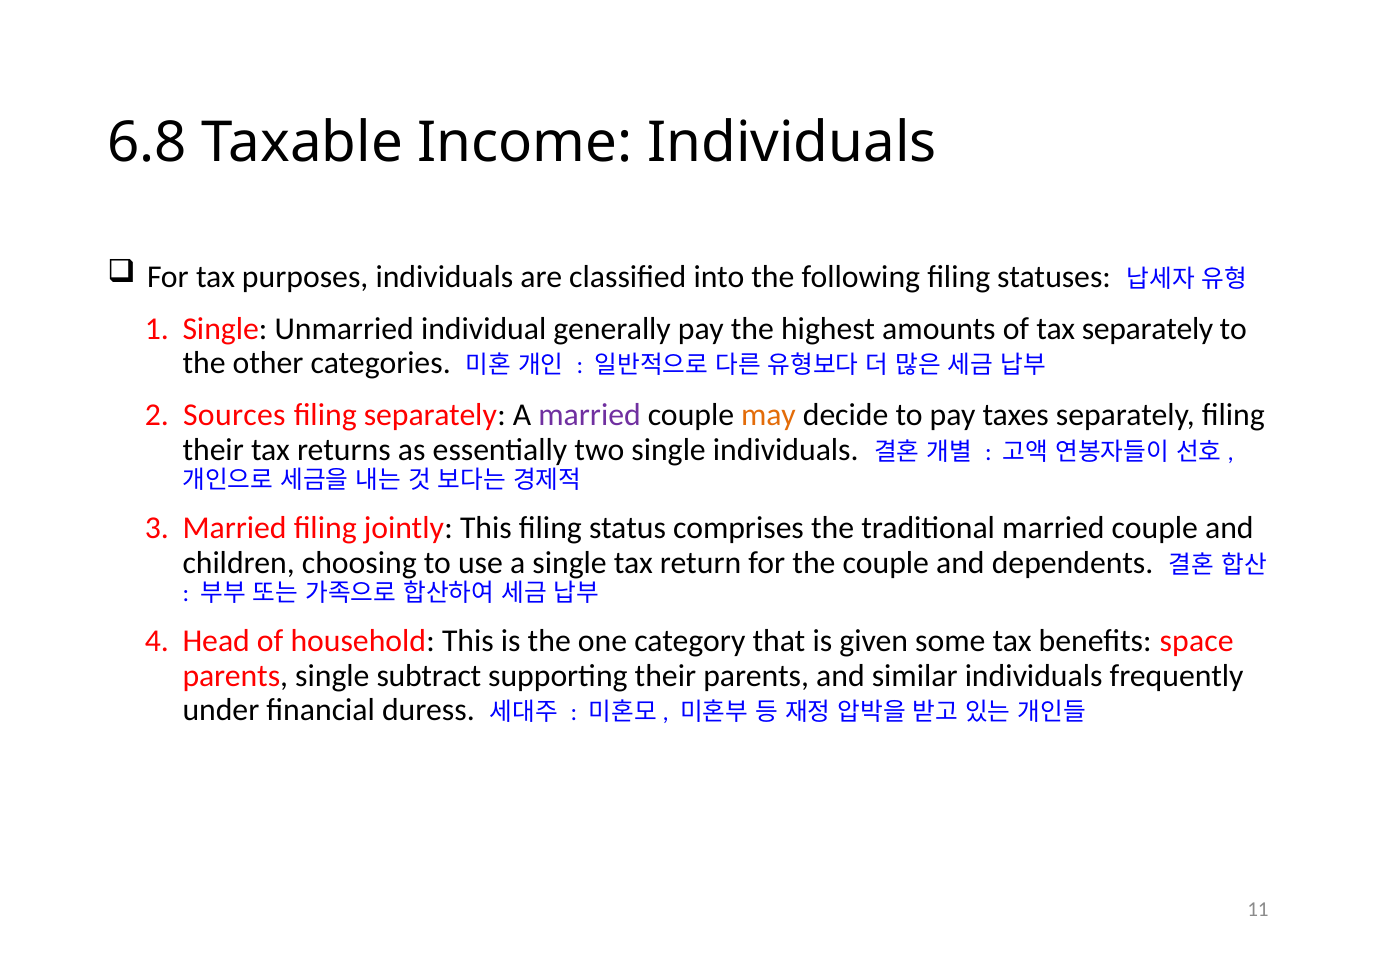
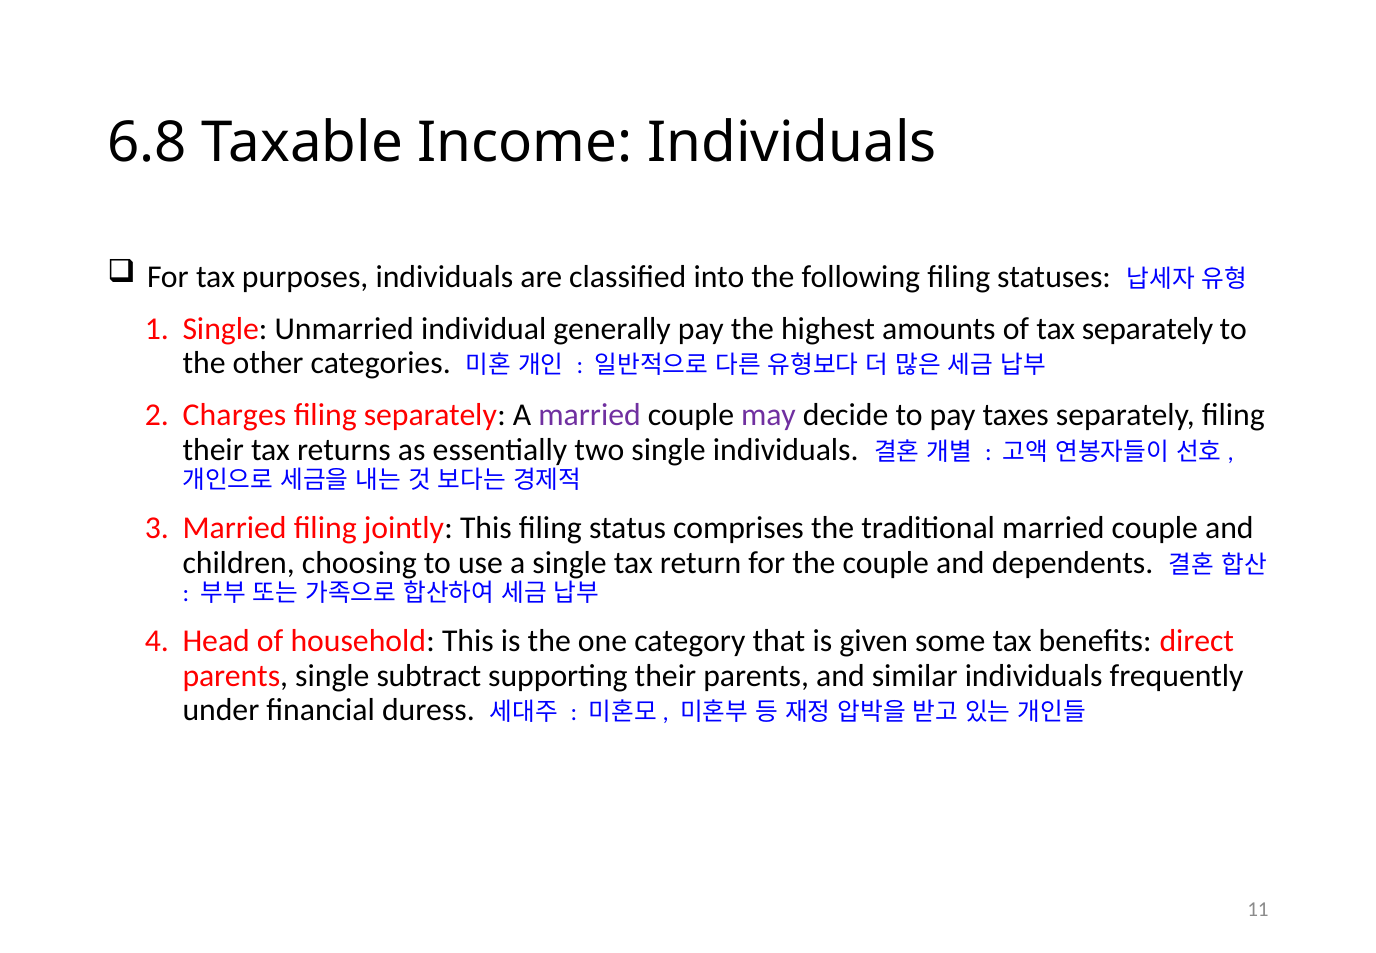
Sources: Sources -> Charges
may colour: orange -> purple
space: space -> direct
